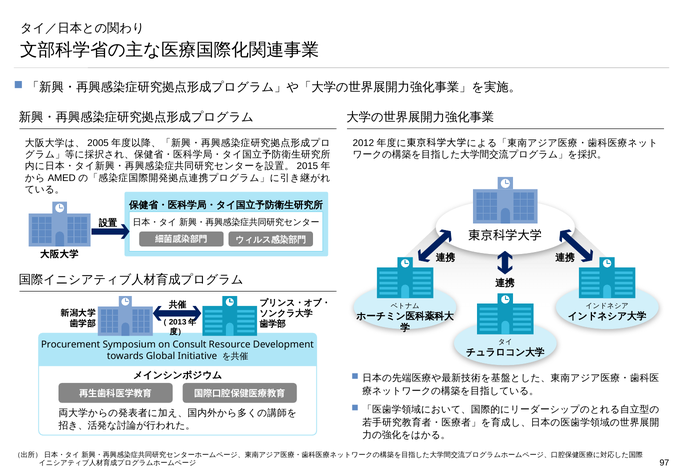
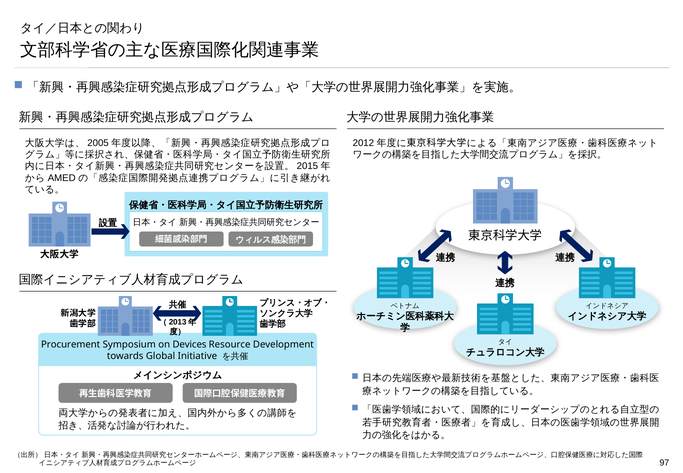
Consult: Consult -> Devices
